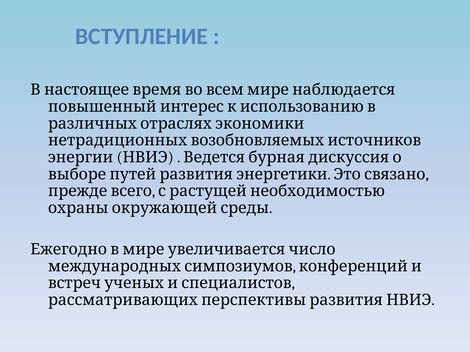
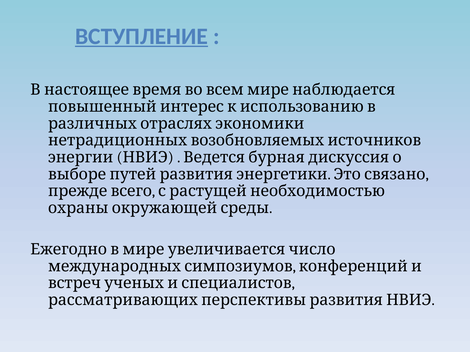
ВСТУПЛЕНИЕ underline: none -> present
